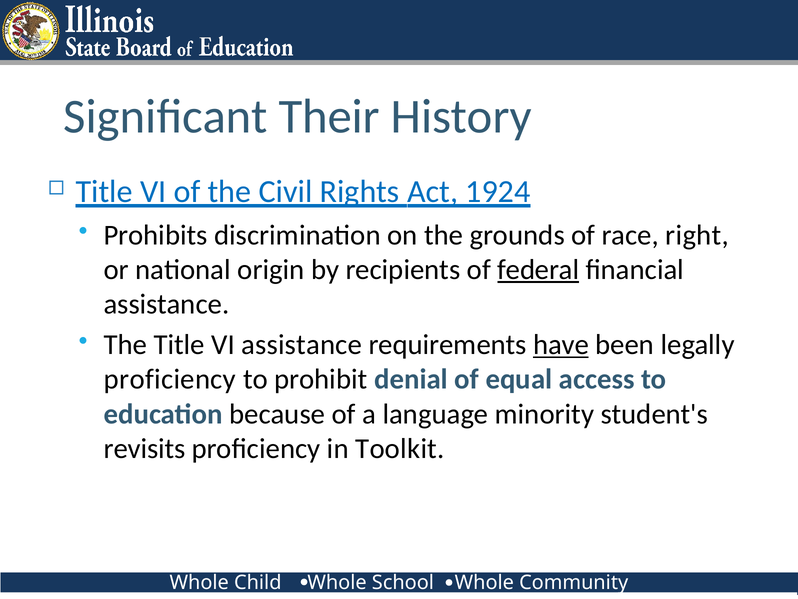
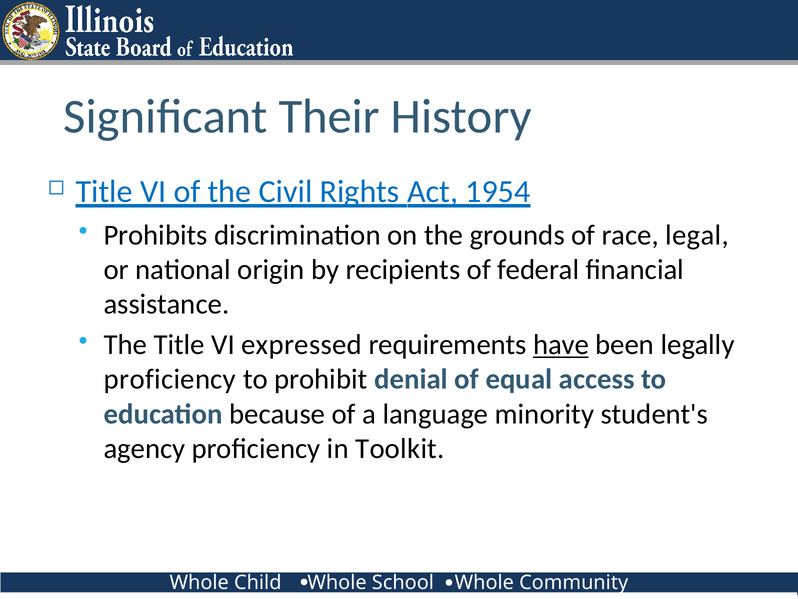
1924: 1924 -> 1954
right: right -> legal
federal underline: present -> none
VI assistance: assistance -> expressed
revisits: revisits -> agency
